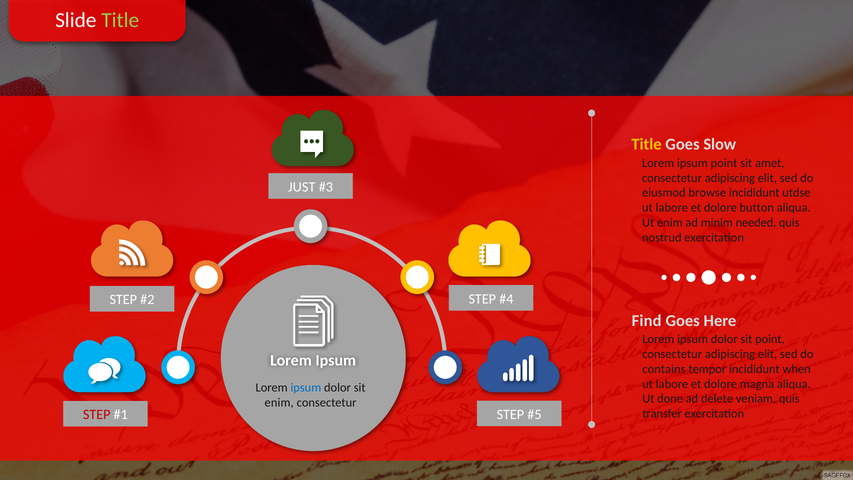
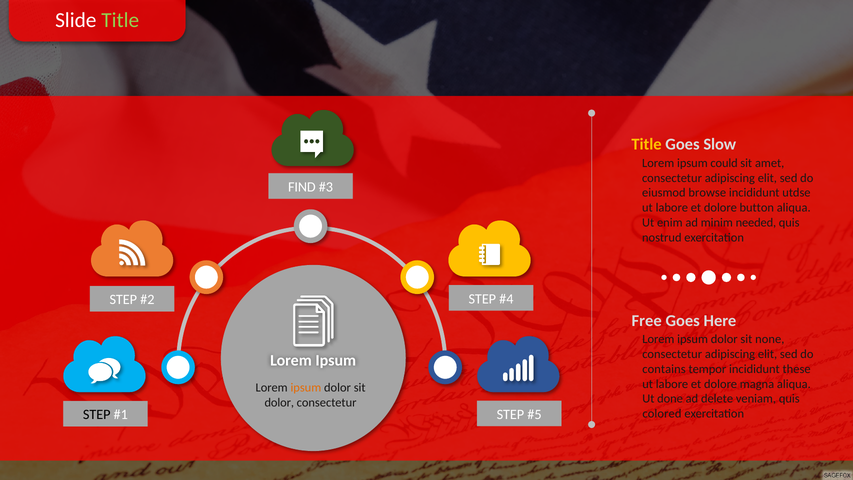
ipsum point: point -> could
JUST: JUST -> FIND
Find: Find -> Free
sit point: point -> none
when: when -> these
ipsum at (306, 387) colour: blue -> orange
enim at (279, 402): enim -> dolor
transfer: transfer -> colored
STEP at (97, 414) colour: red -> black
